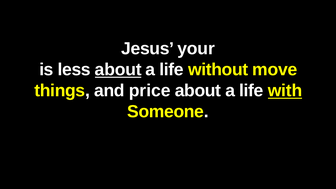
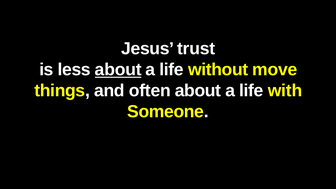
your: your -> trust
price: price -> often
with underline: present -> none
